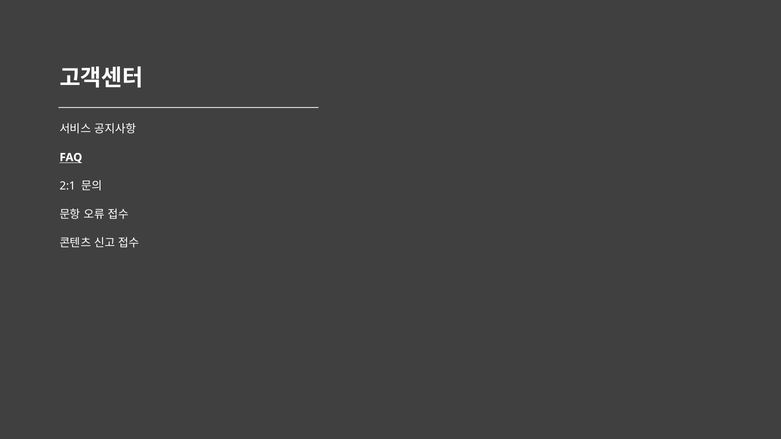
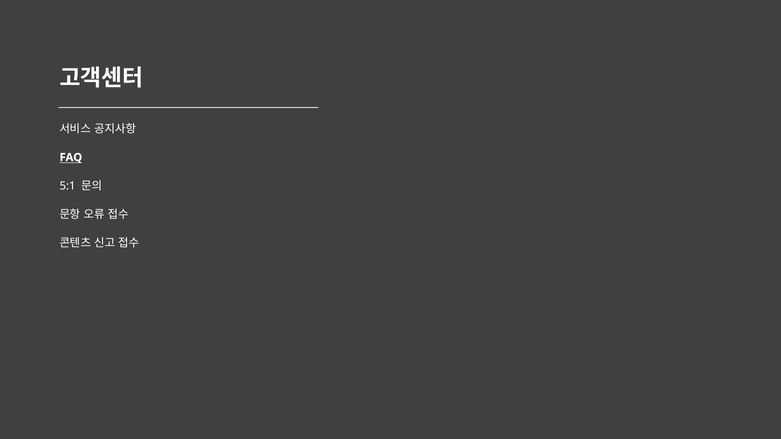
2:1: 2:1 -> 5:1
